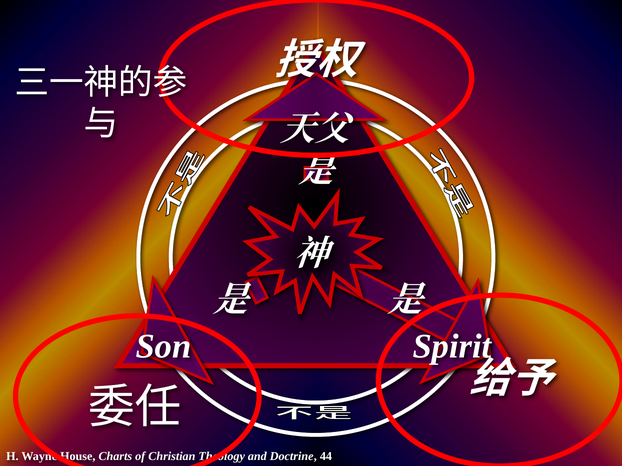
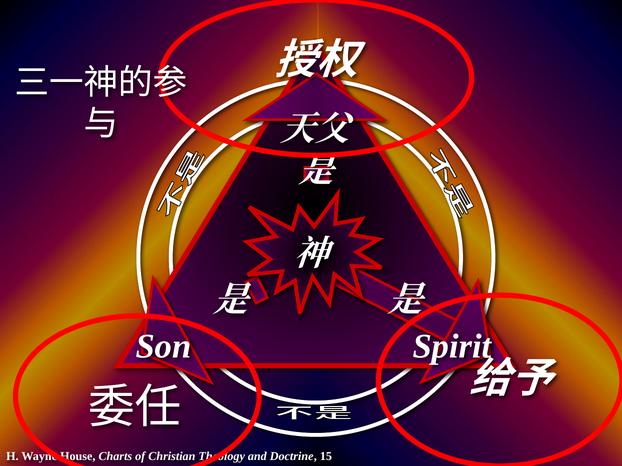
44: 44 -> 15
